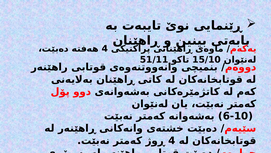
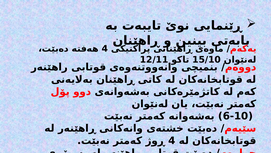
51/11: 51/11 -> 12/11
